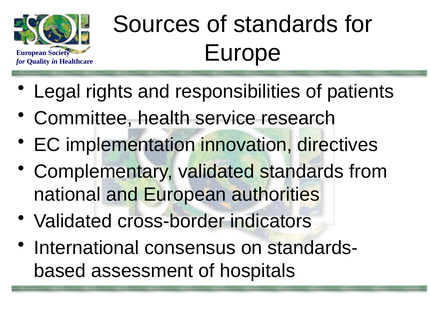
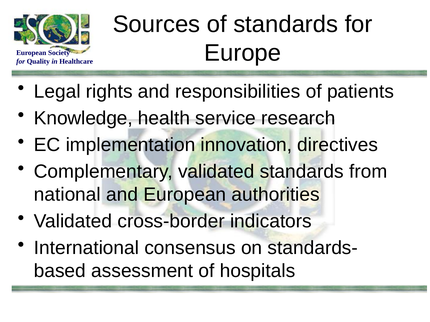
Committee: Committee -> Knowledge
